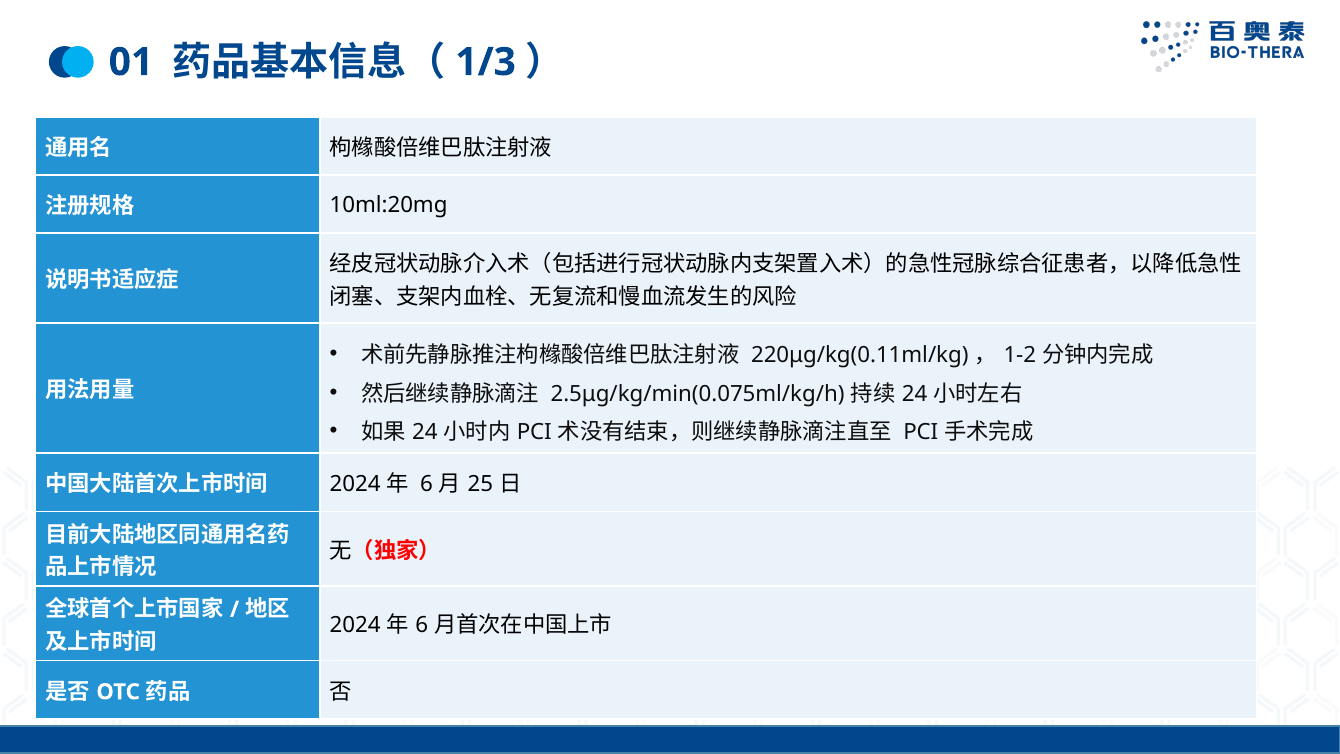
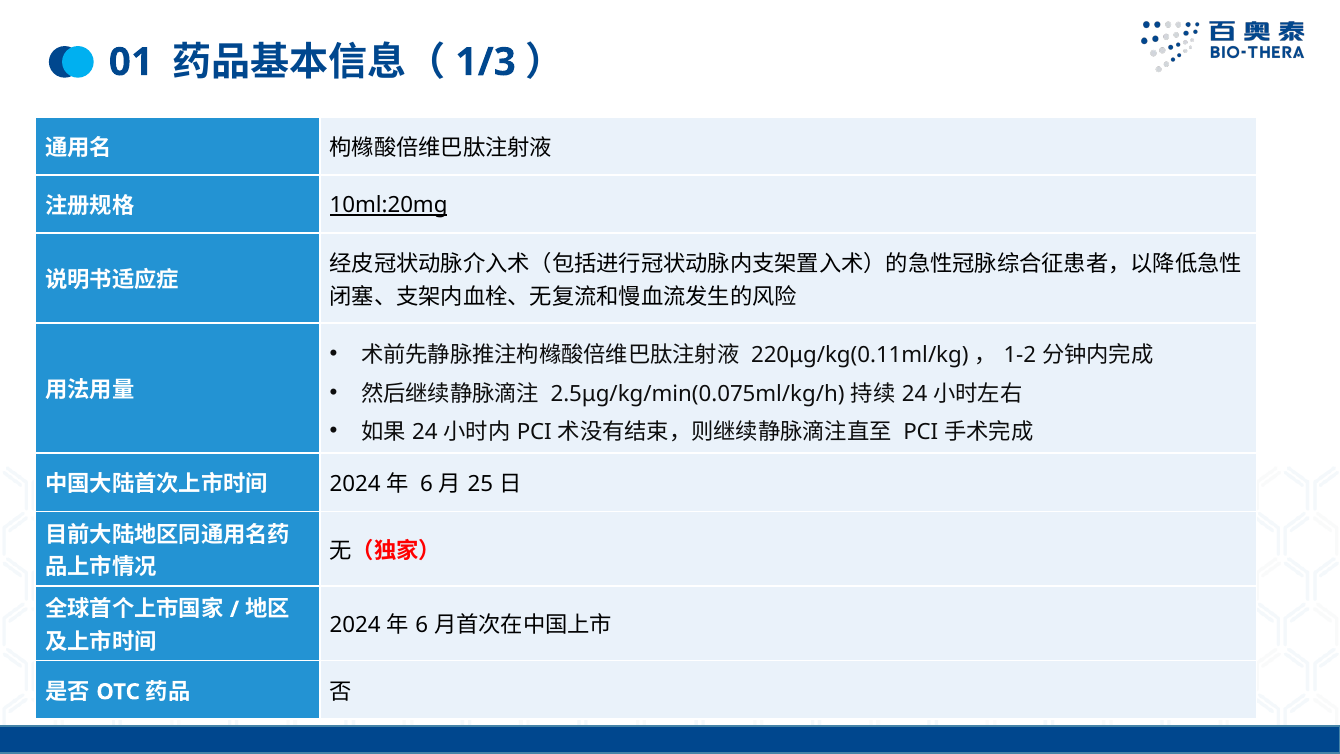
10ml:20mg underline: none -> present
